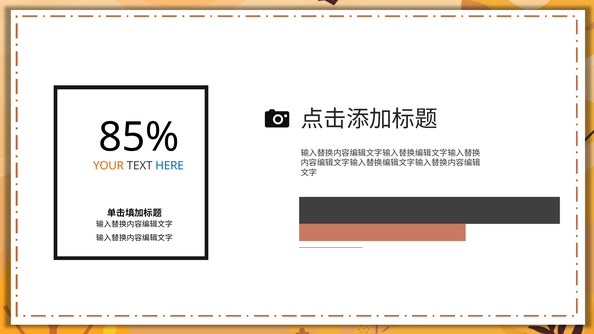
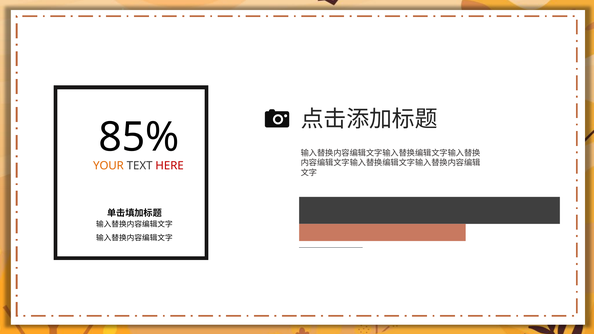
HERE colour: blue -> red
